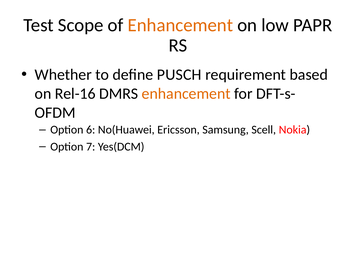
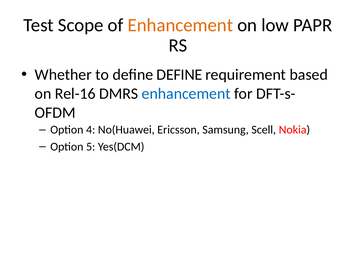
define PUSCH: PUSCH -> DEFINE
enhancement at (186, 94) colour: orange -> blue
6: 6 -> 4
7: 7 -> 5
